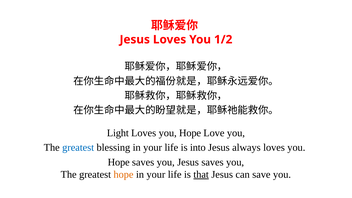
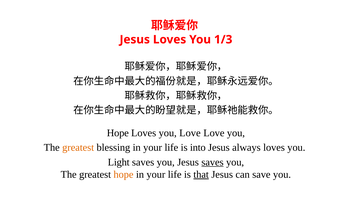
1/2: 1/2 -> 1/3
Light at (118, 133): Light -> Hope
Hope at (190, 133): Hope -> Love
greatest at (78, 148) colour: blue -> orange
Hope at (119, 162): Hope -> Light
saves at (212, 162) underline: none -> present
